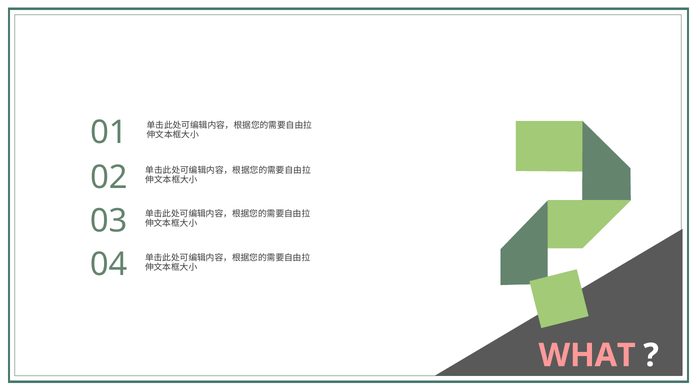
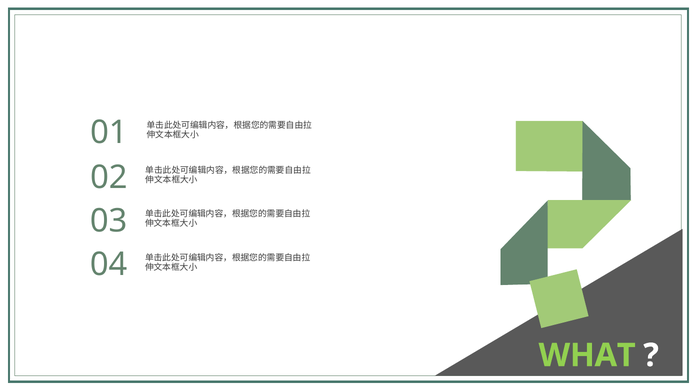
WHAT colour: pink -> light green
